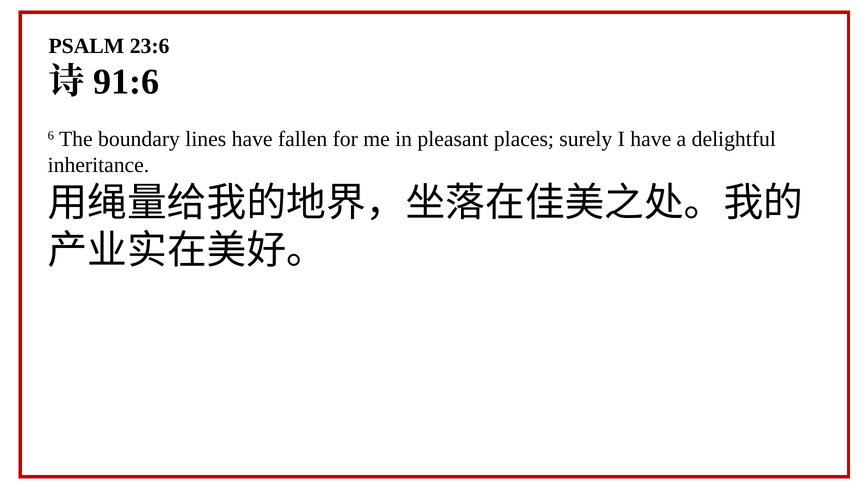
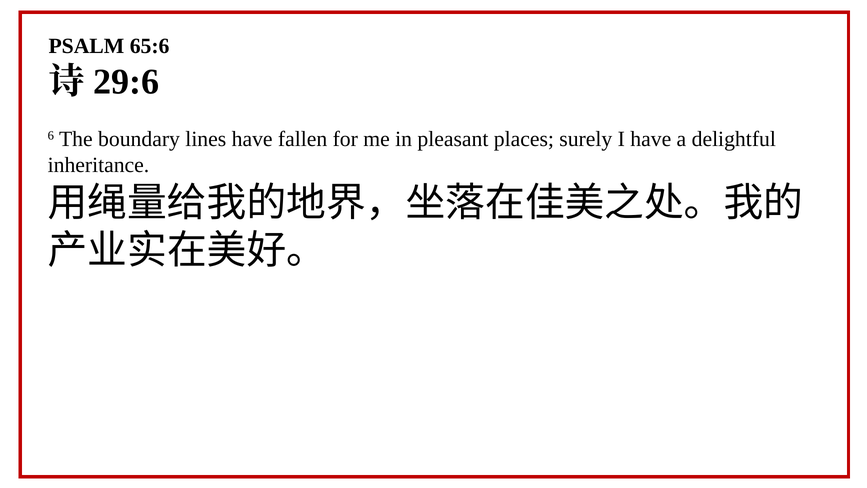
23:6: 23:6 -> 65:6
91:6: 91:6 -> 29:6
